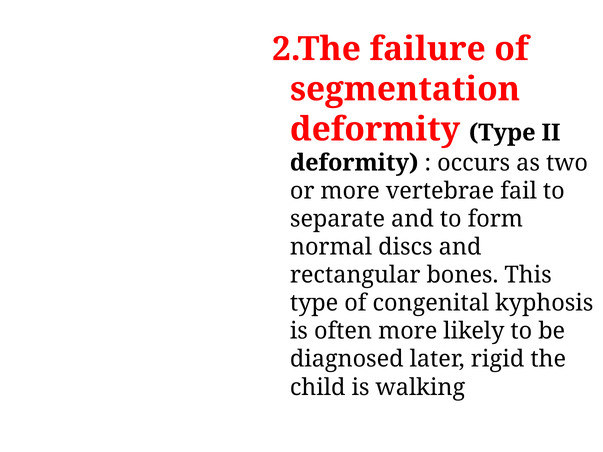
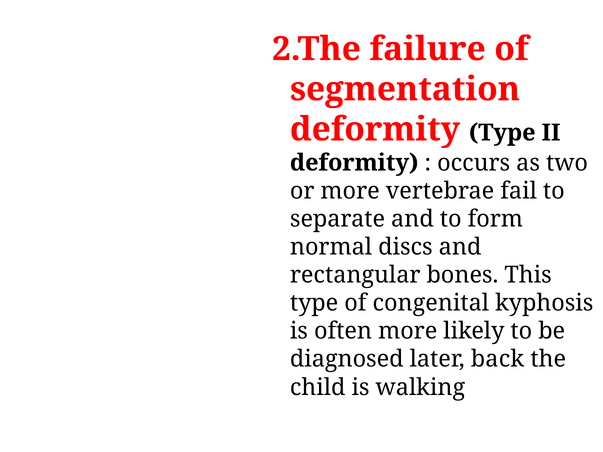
rigid: rigid -> back
